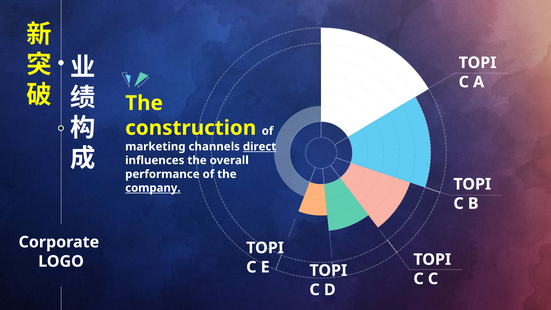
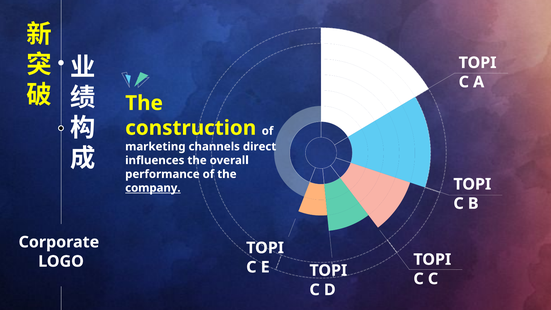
direct underline: present -> none
